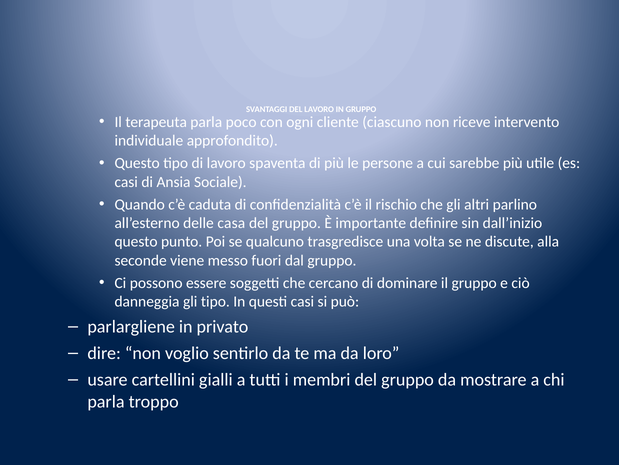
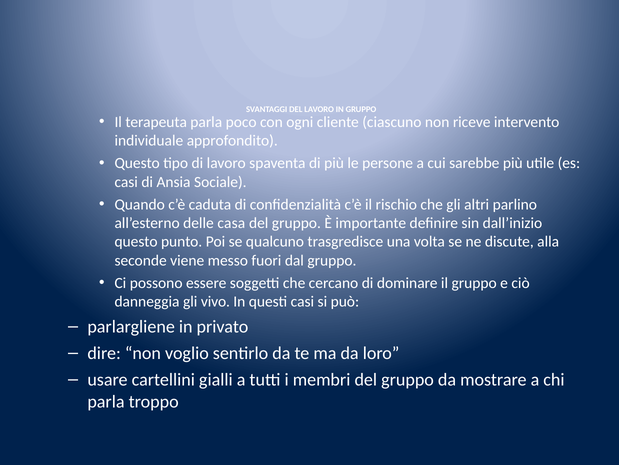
gli tipo: tipo -> vivo
